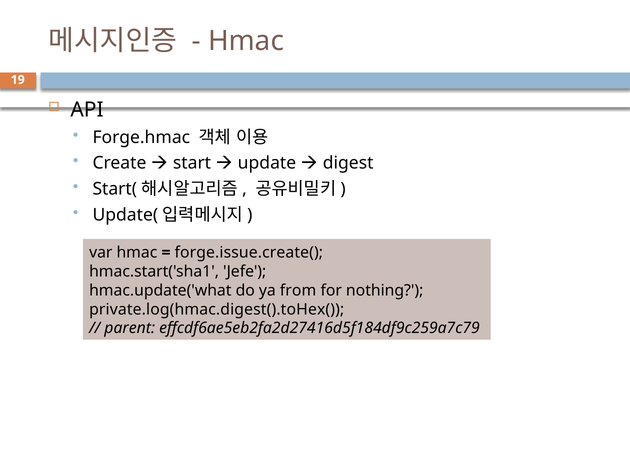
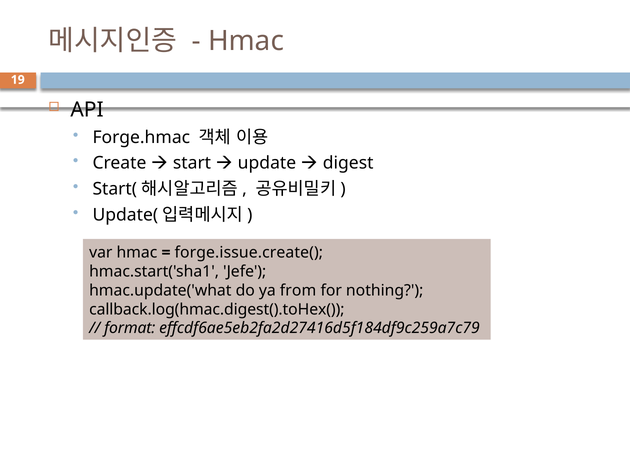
private.log(hmac.digest().toHex(: private.log(hmac.digest().toHex( -> callback.log(hmac.digest().toHex(
parent: parent -> format
